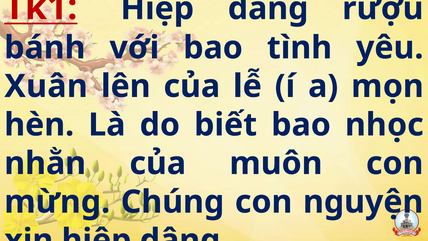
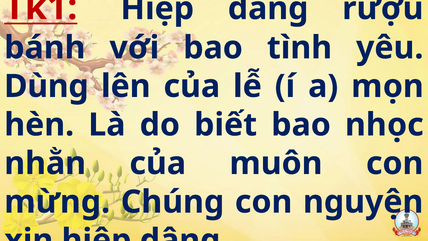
Xuân: Xuân -> Dùng
